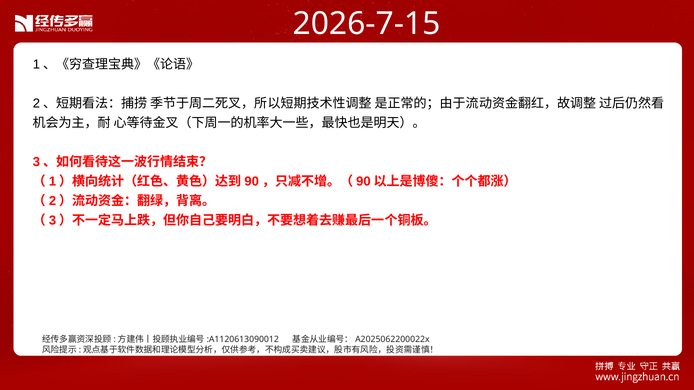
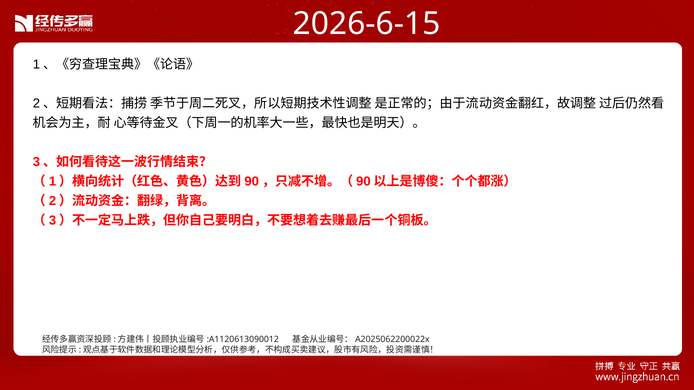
2026-7-15: 2026-7-15 -> 2026-6-15
